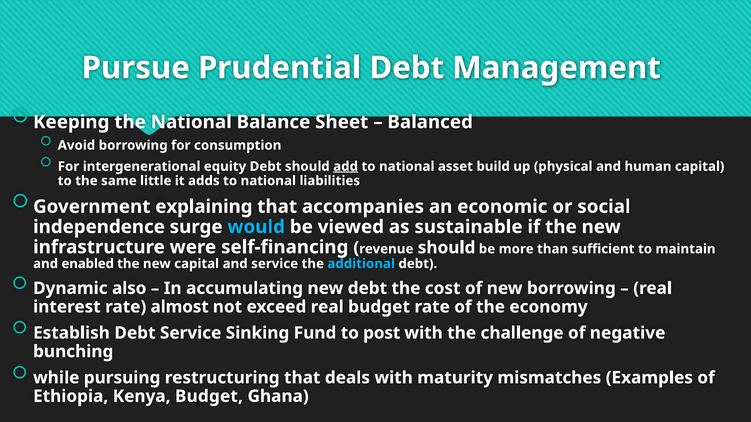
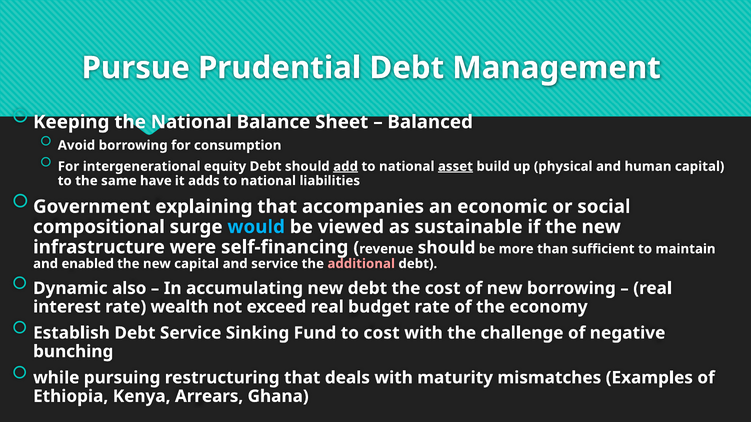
asset underline: none -> present
little: little -> have
independence: independence -> compositional
additional colour: light blue -> pink
almost: almost -> wealth
to post: post -> cost
Kenya Budget: Budget -> Arrears
